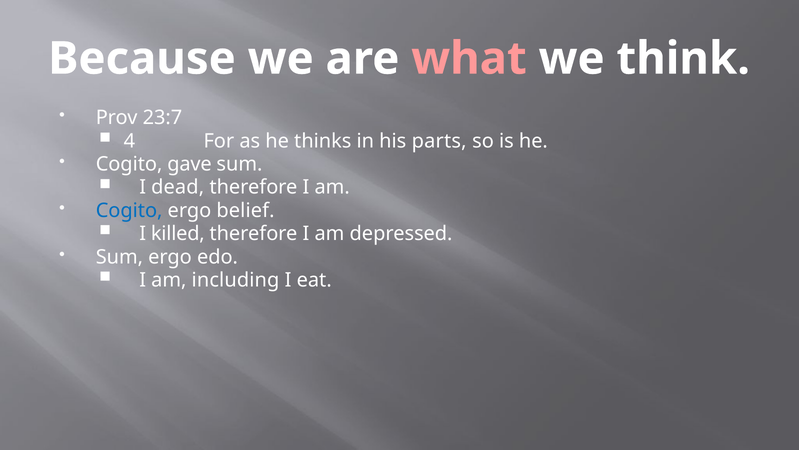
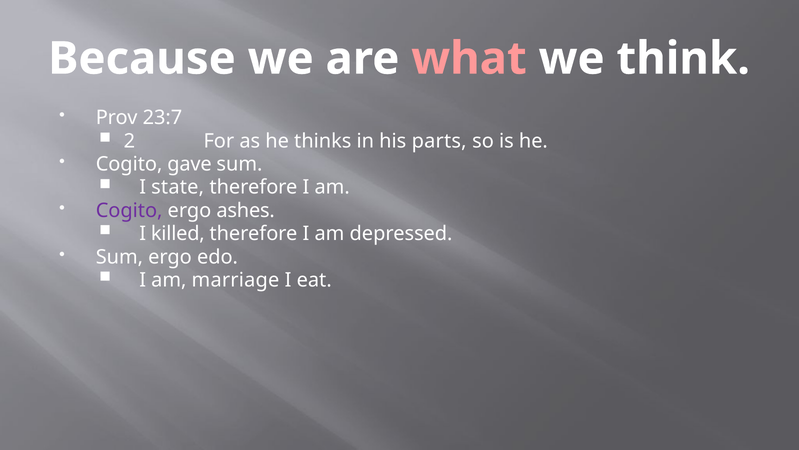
4: 4 -> 2
dead: dead -> state
Cogito at (129, 210) colour: blue -> purple
belief: belief -> ashes
including: including -> marriage
